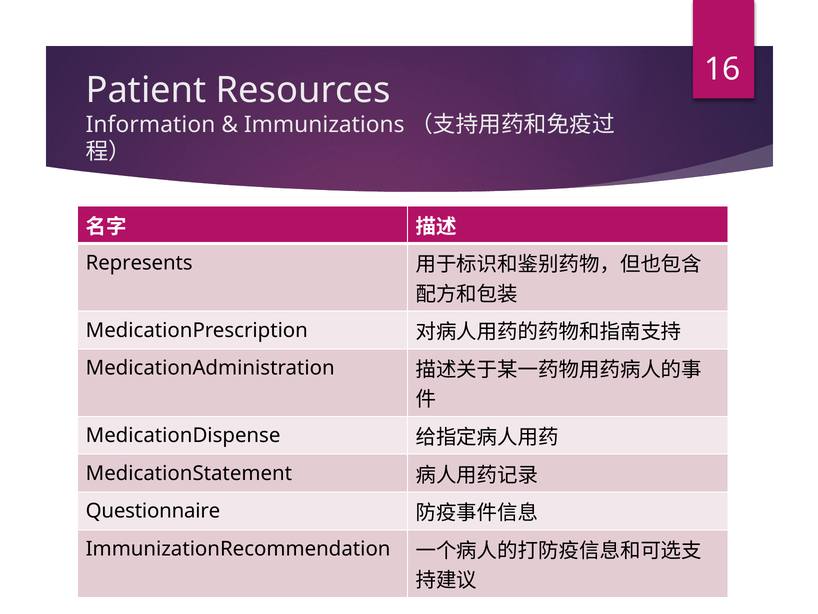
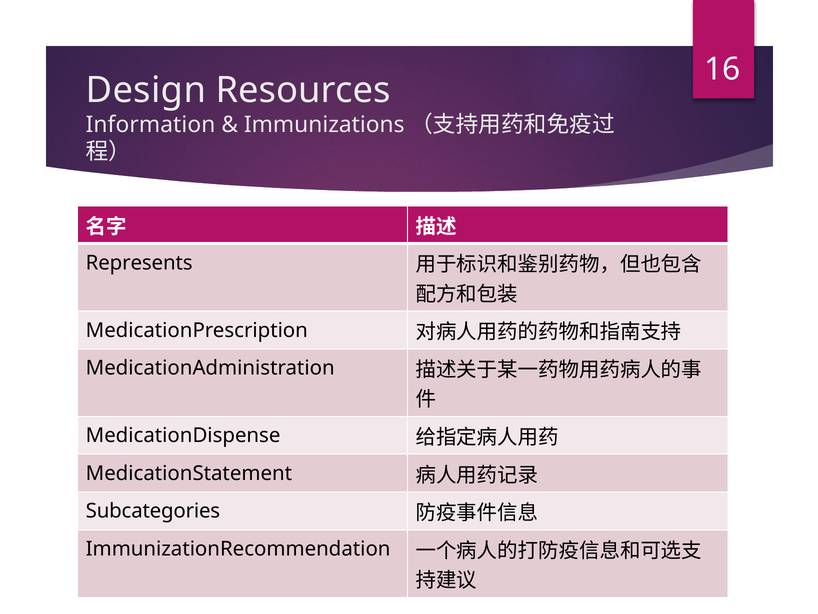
Patient: Patient -> Design
Questionnaire: Questionnaire -> Subcategories
